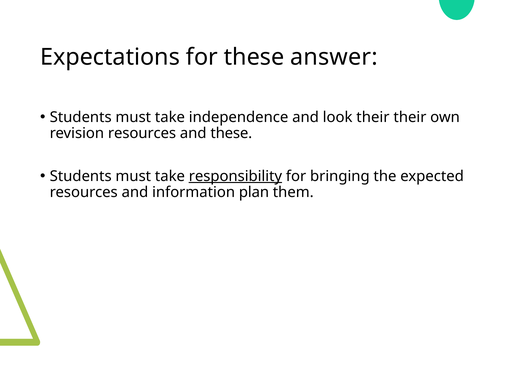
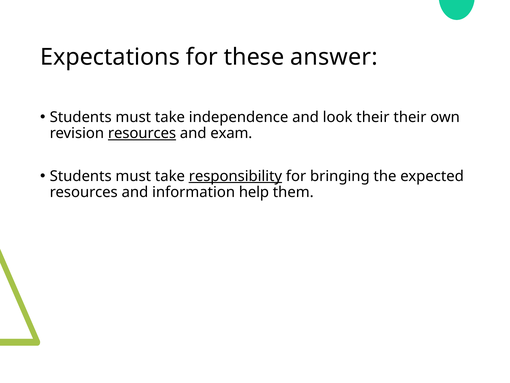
resources at (142, 133) underline: none -> present
and these: these -> exam
plan: plan -> help
